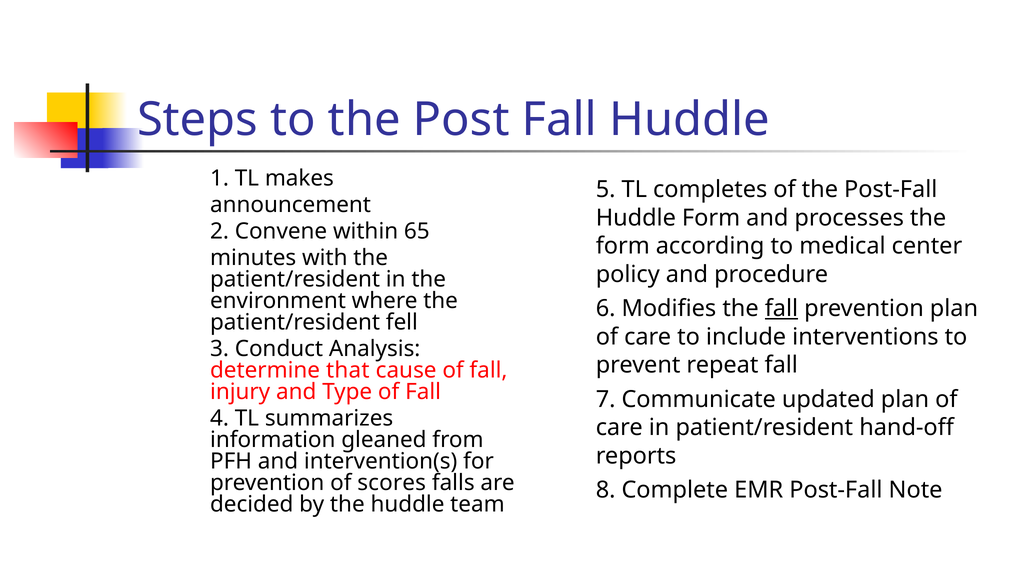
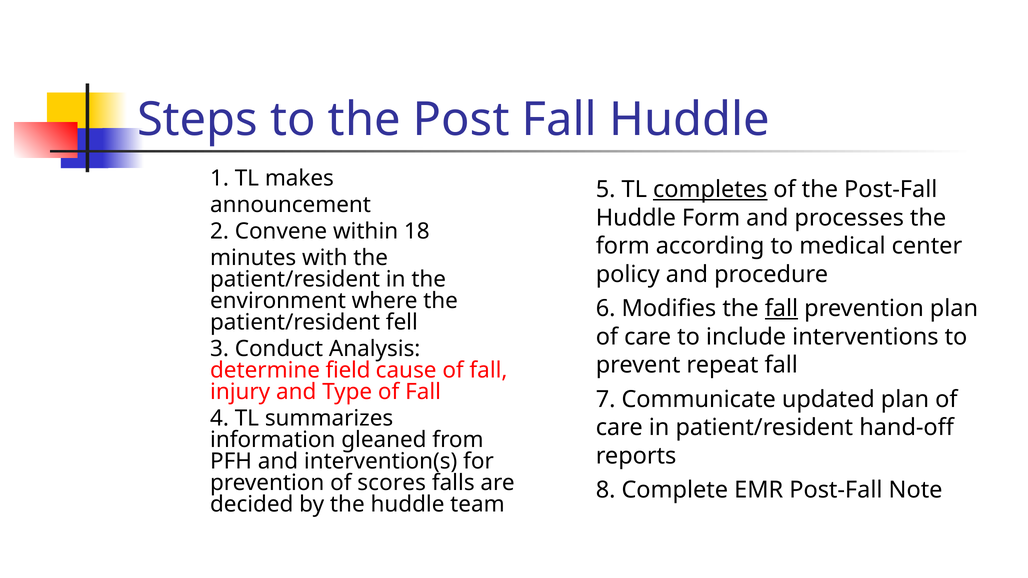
completes underline: none -> present
65: 65 -> 18
that: that -> field
